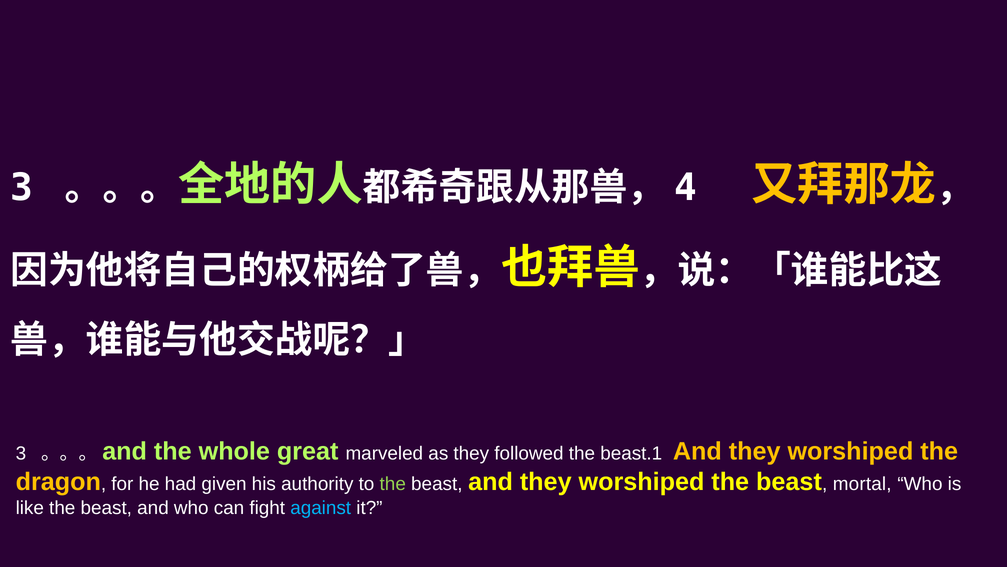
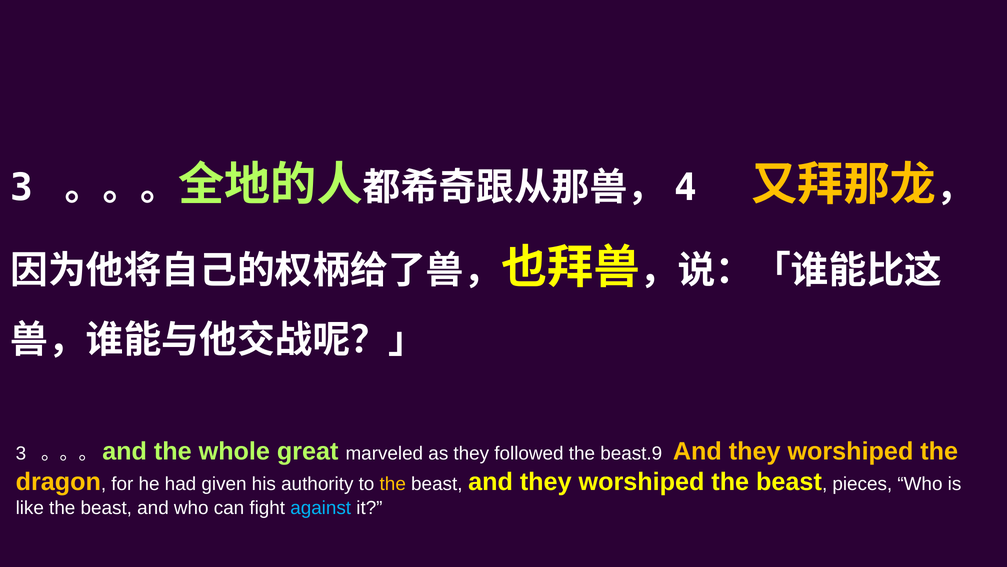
beast.1: beast.1 -> beast.9
the at (393, 483) colour: light green -> yellow
mortal: mortal -> pieces
